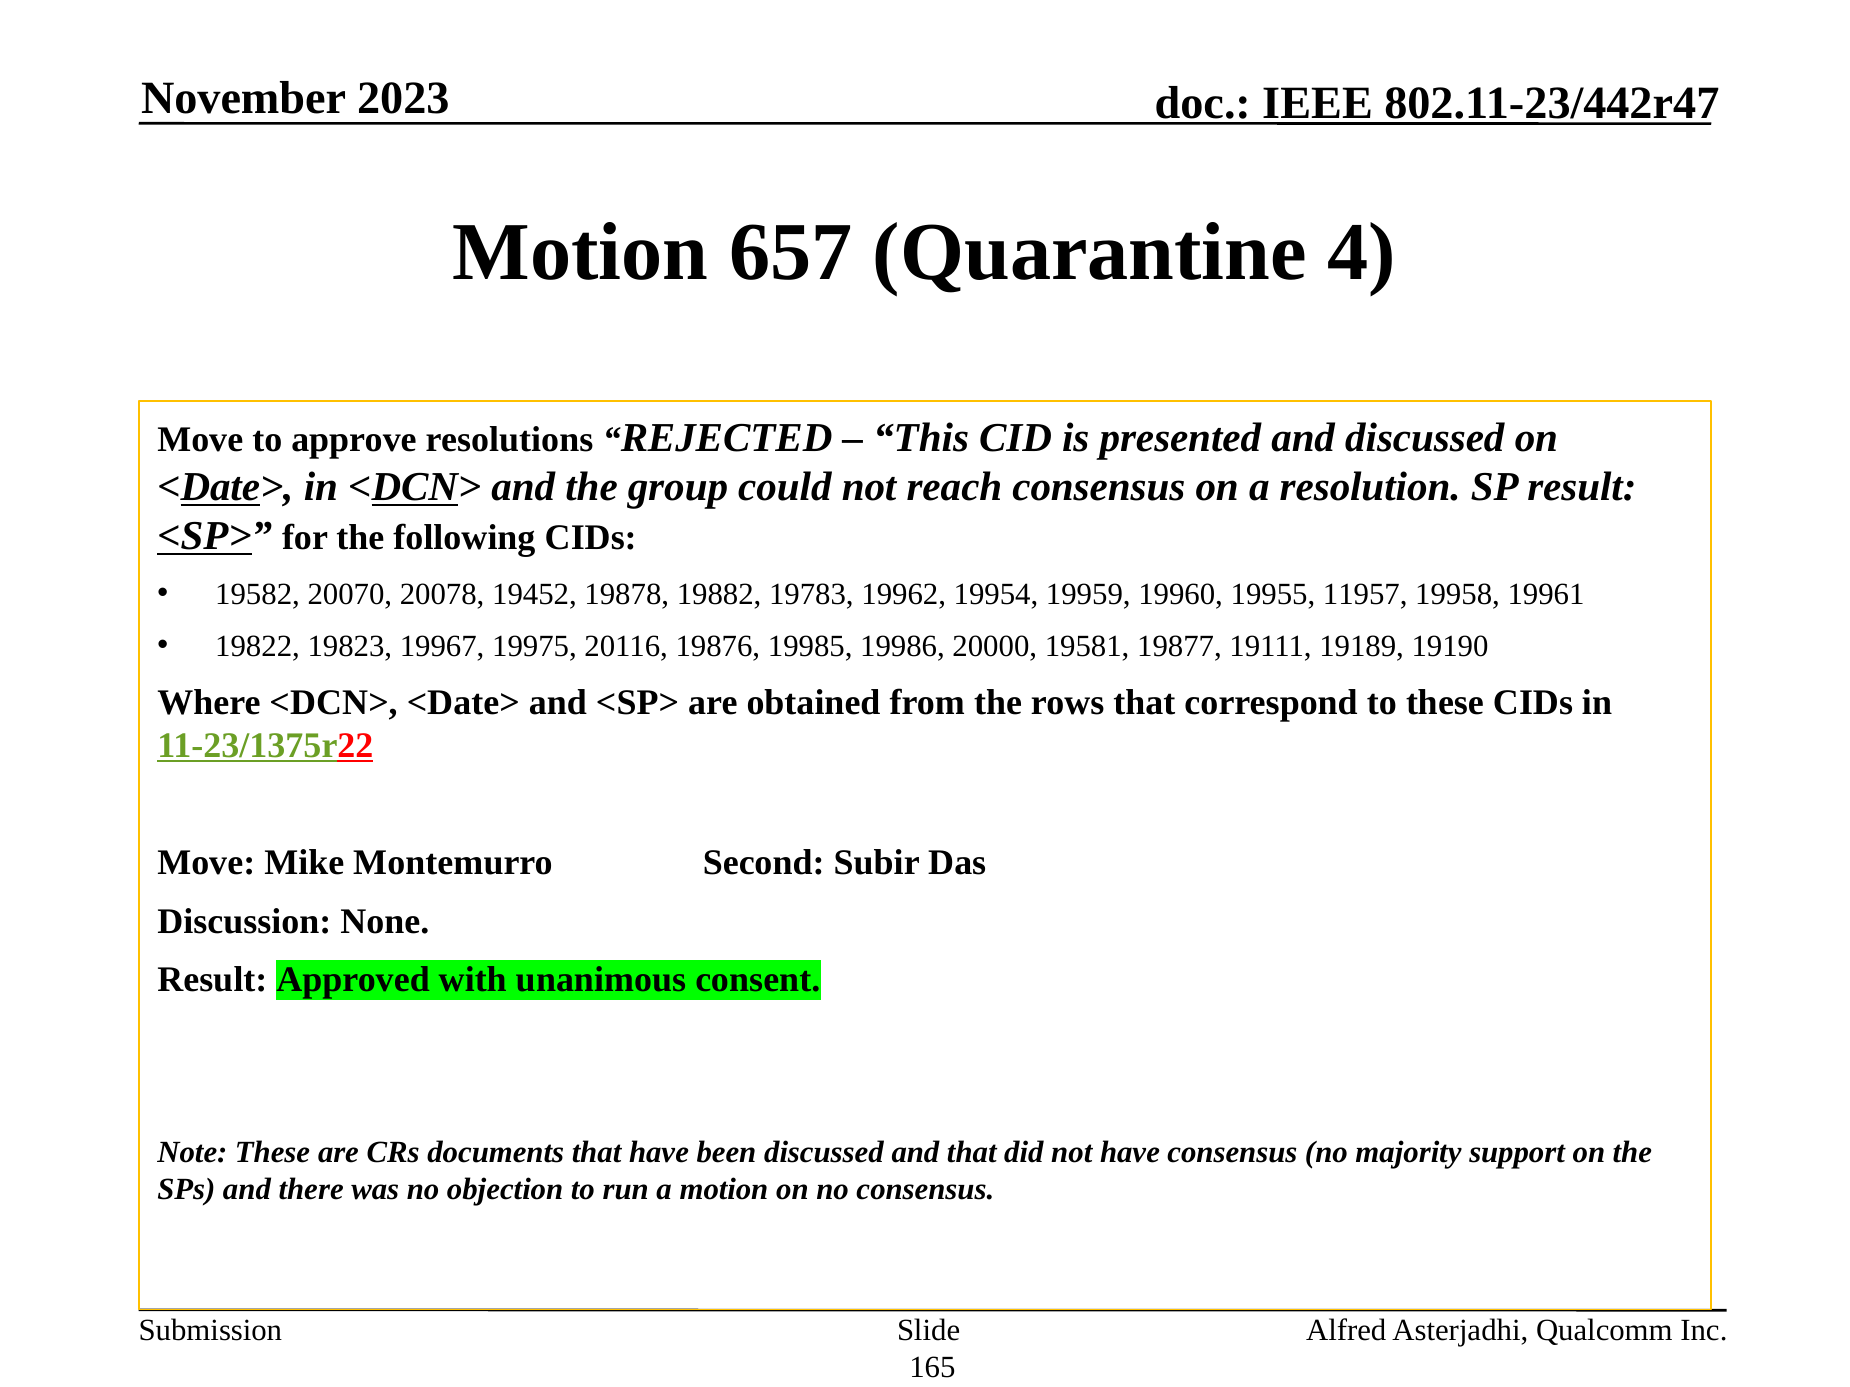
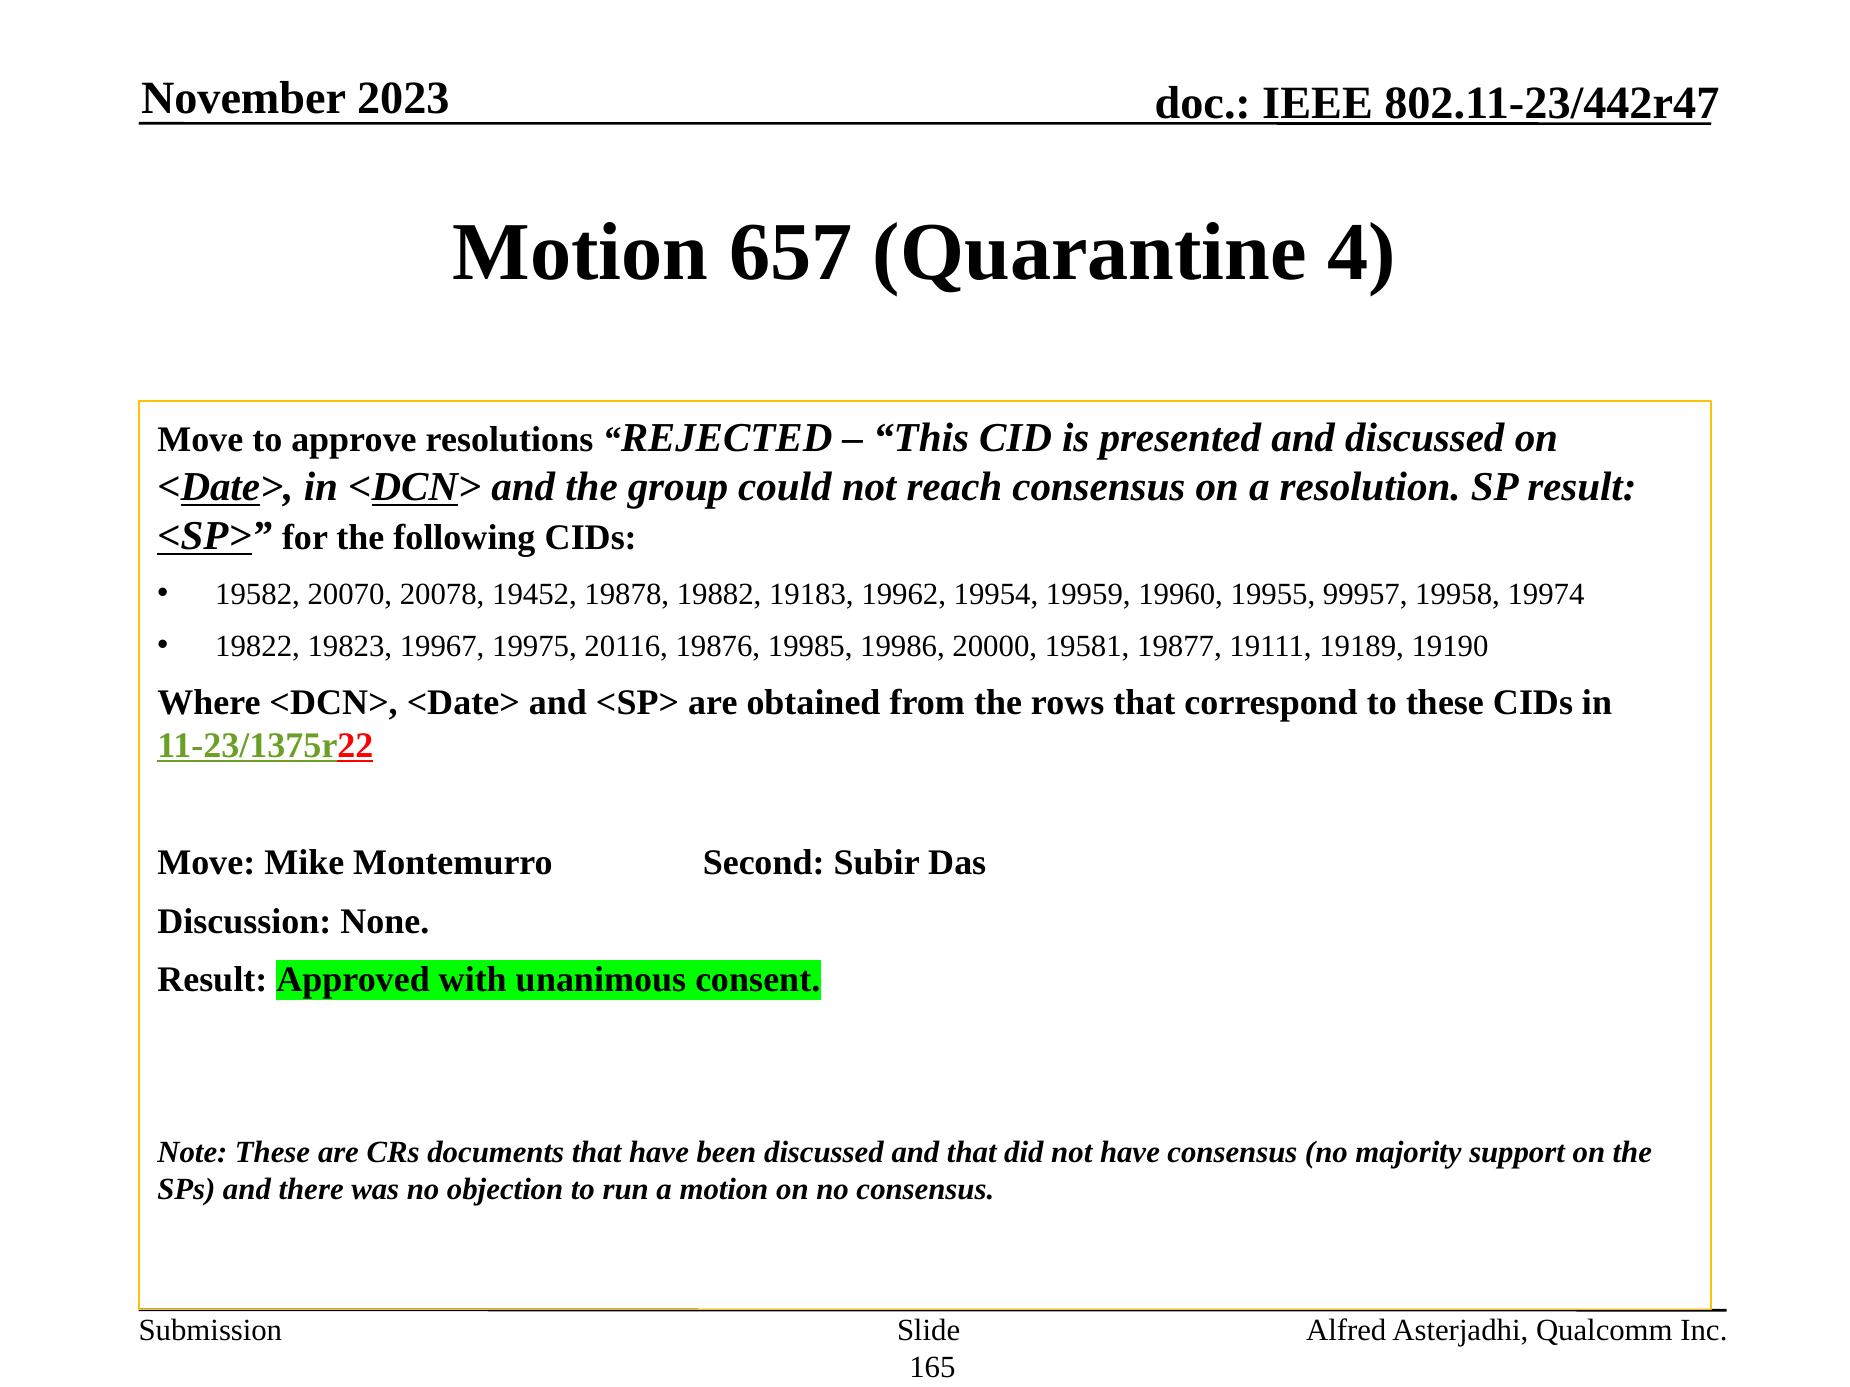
19783: 19783 -> 19183
11957: 11957 -> 99957
19961: 19961 -> 19974
